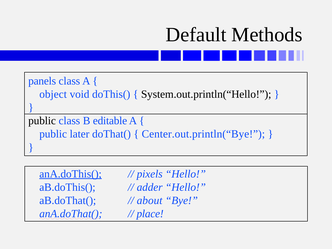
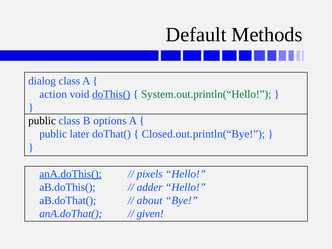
panels: panels -> dialog
object: object -> action
doThis( underline: none -> present
System.out.println(“Hello colour: black -> green
editable: editable -> options
Center.out.println(“Bye: Center.out.println(“Bye -> Closed.out.println(“Bye
place: place -> given
